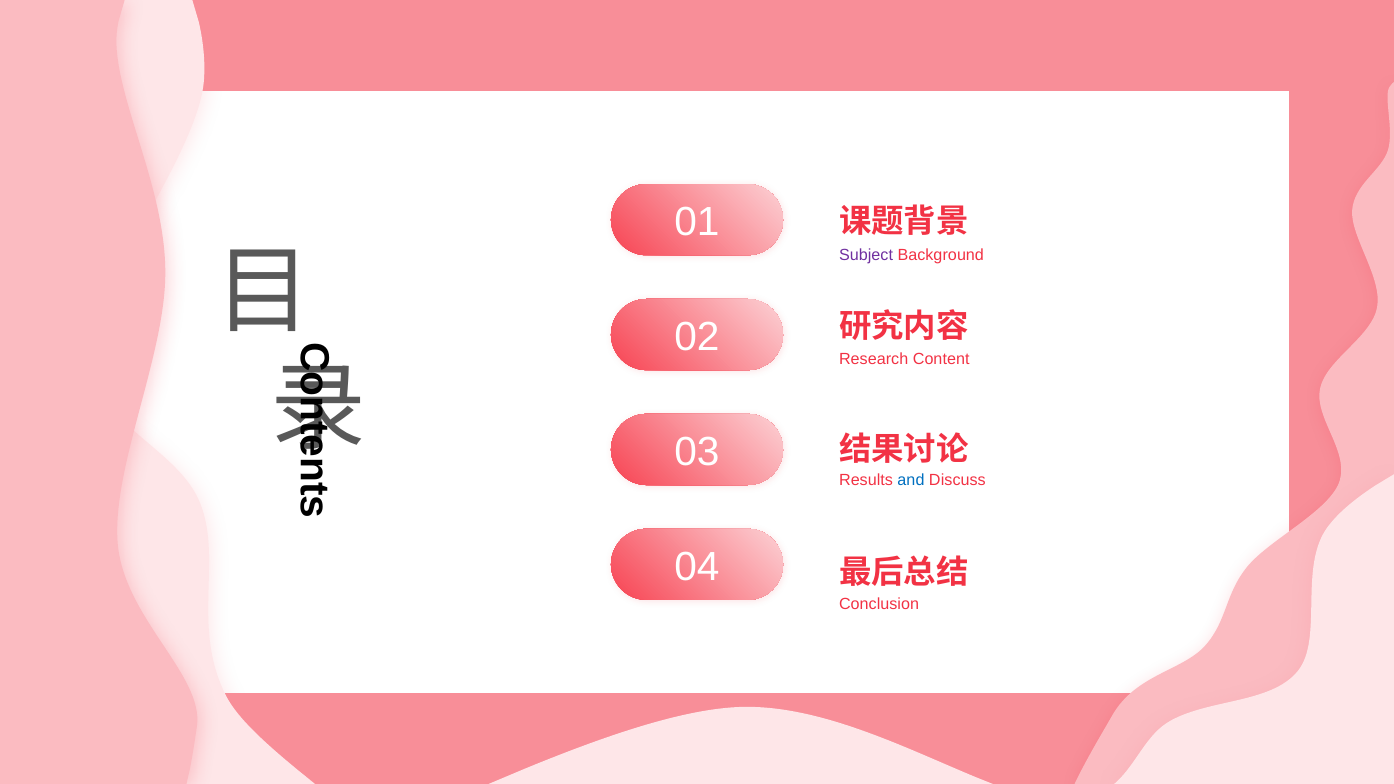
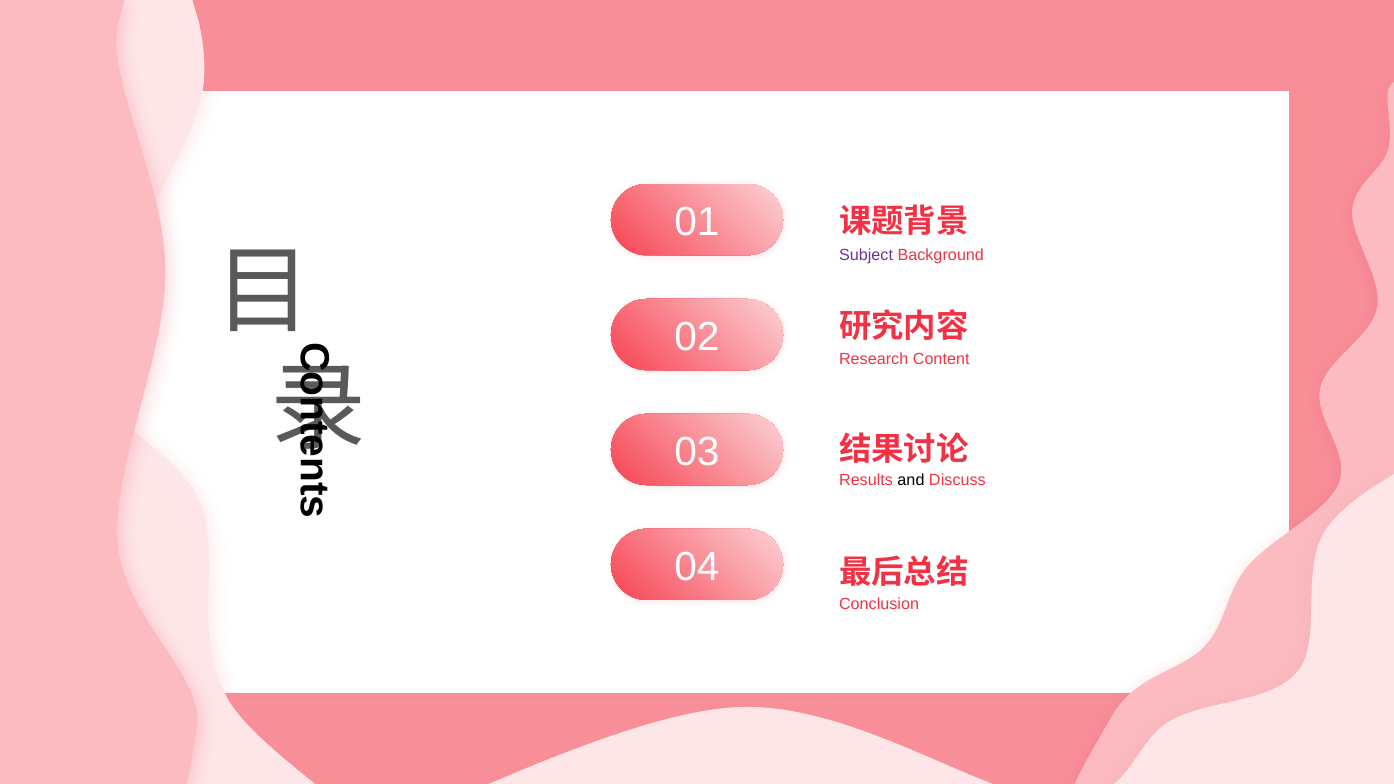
and colour: blue -> black
